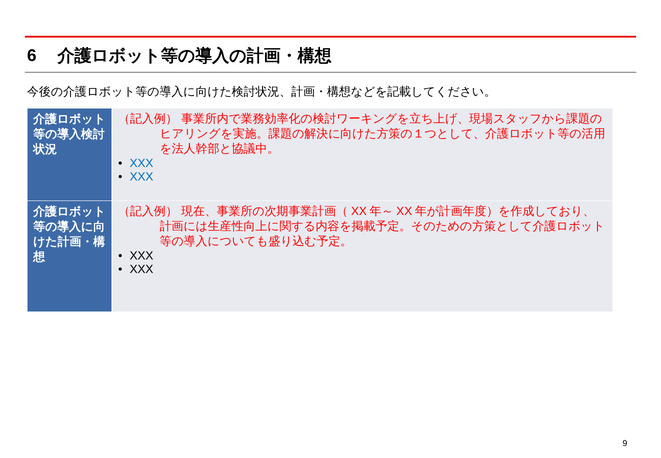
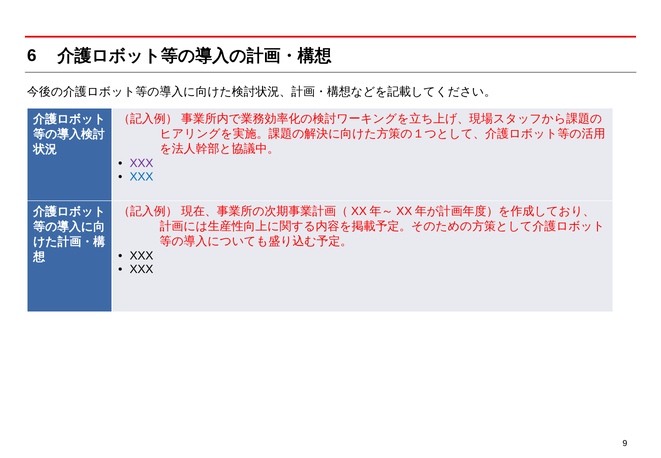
XXX at (142, 163) colour: blue -> purple
